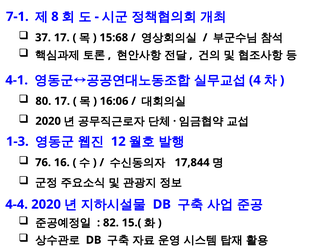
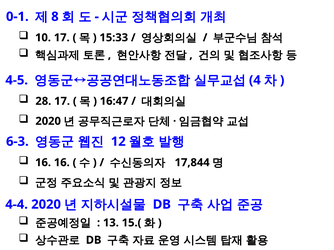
7-1: 7-1 -> 0-1
37: 37 -> 10
15:68: 15:68 -> 15:33
4-1: 4-1 -> 4-5
80: 80 -> 28
16:06: 16:06 -> 16:47
1-3: 1-3 -> 6-3
76 at (43, 163): 76 -> 16
82: 82 -> 13
